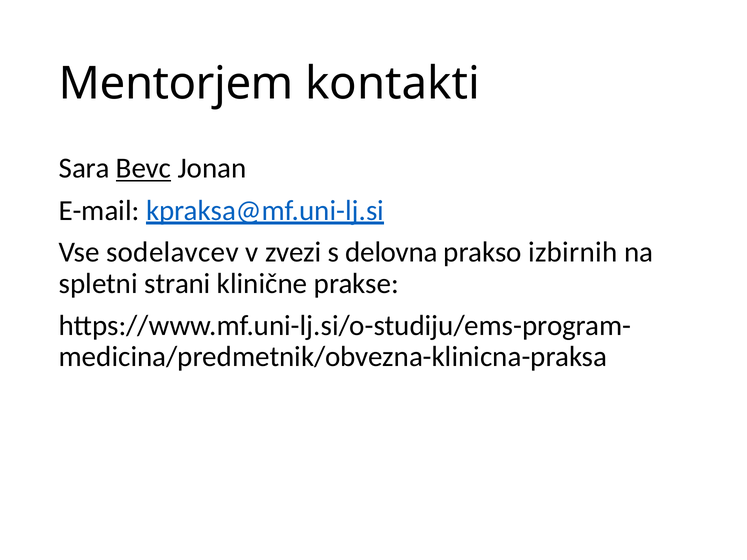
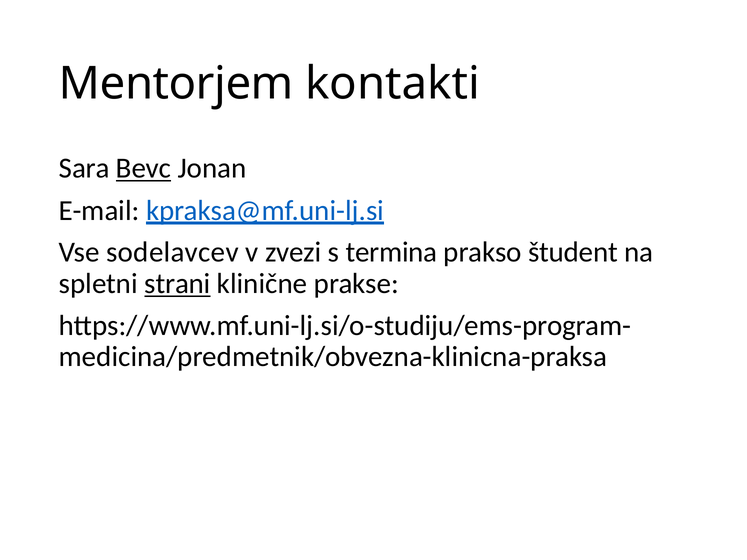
delovna: delovna -> termina
izbirnih: izbirnih -> študent
strani underline: none -> present
